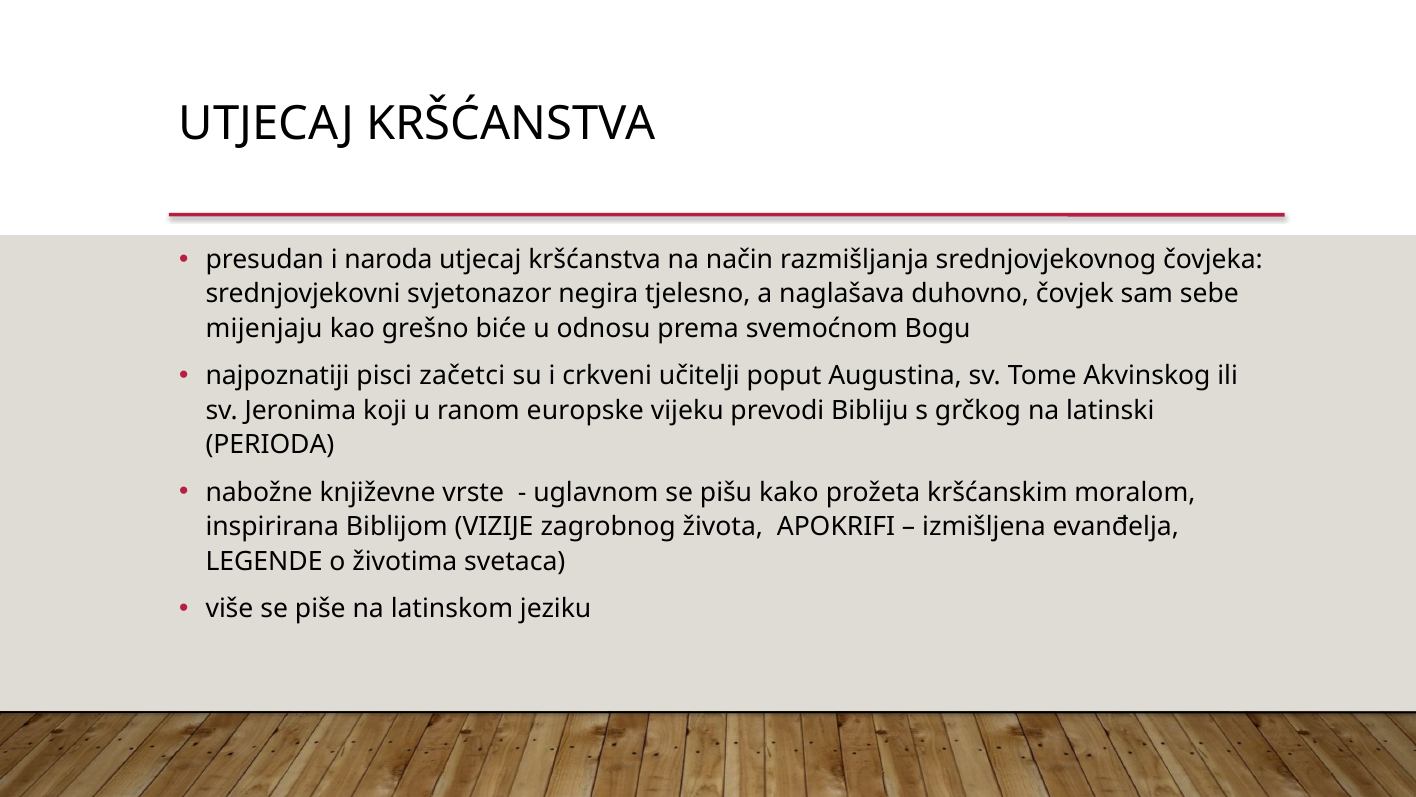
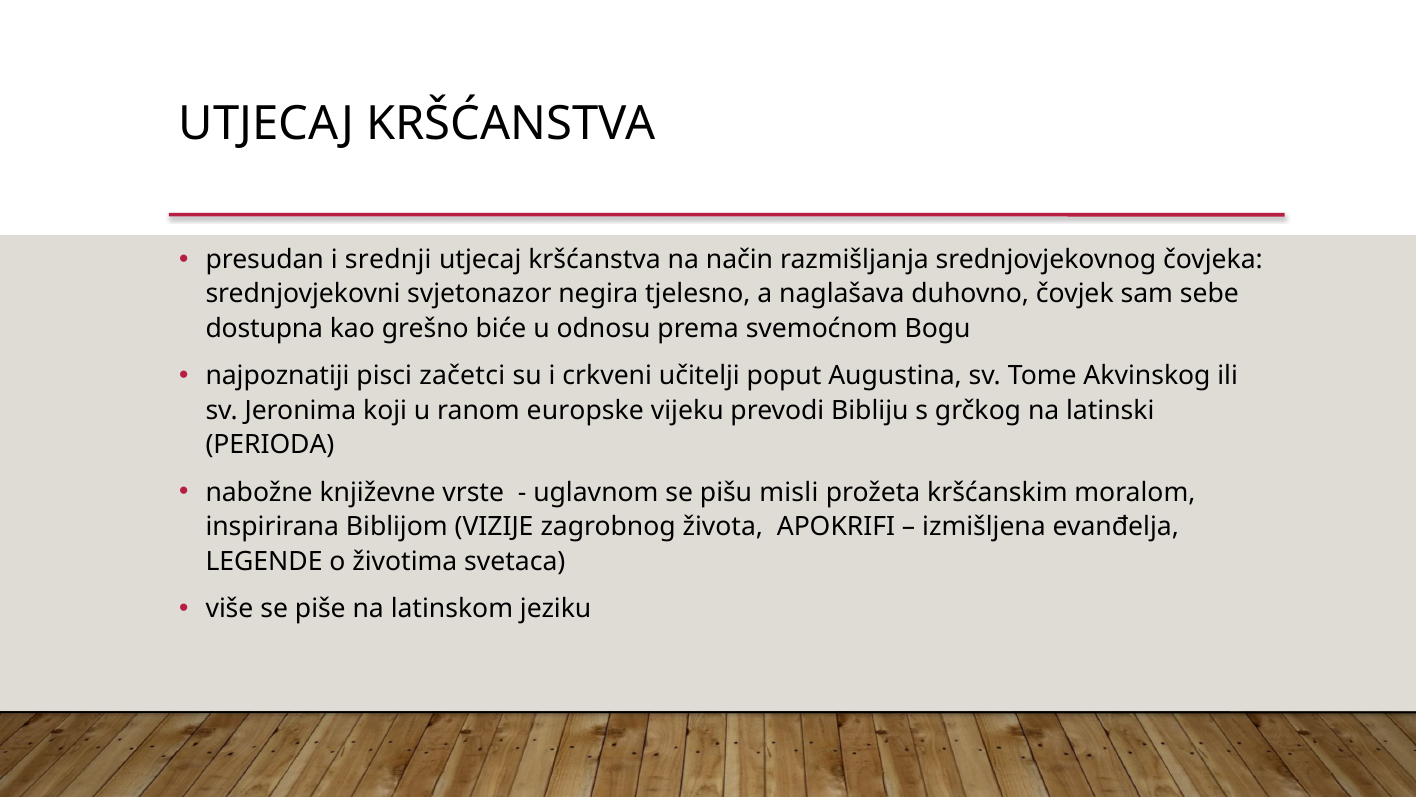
naroda: naroda -> srednji
mijenjaju: mijenjaju -> dostupna
kako: kako -> misli
